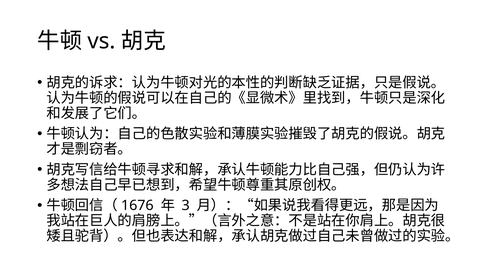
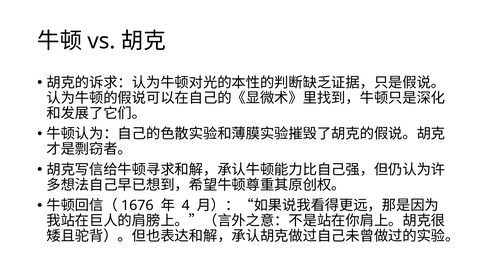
3: 3 -> 4
